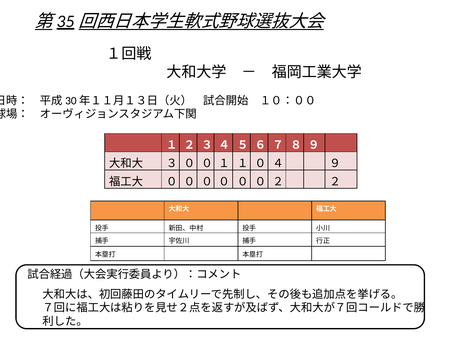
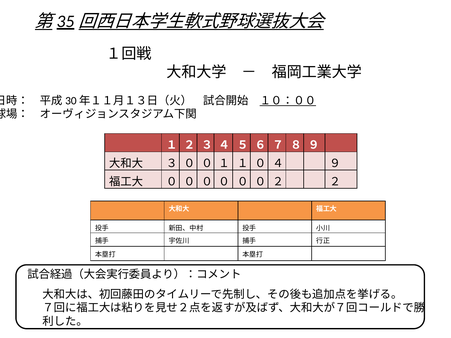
１０：００ underline: none -> present
